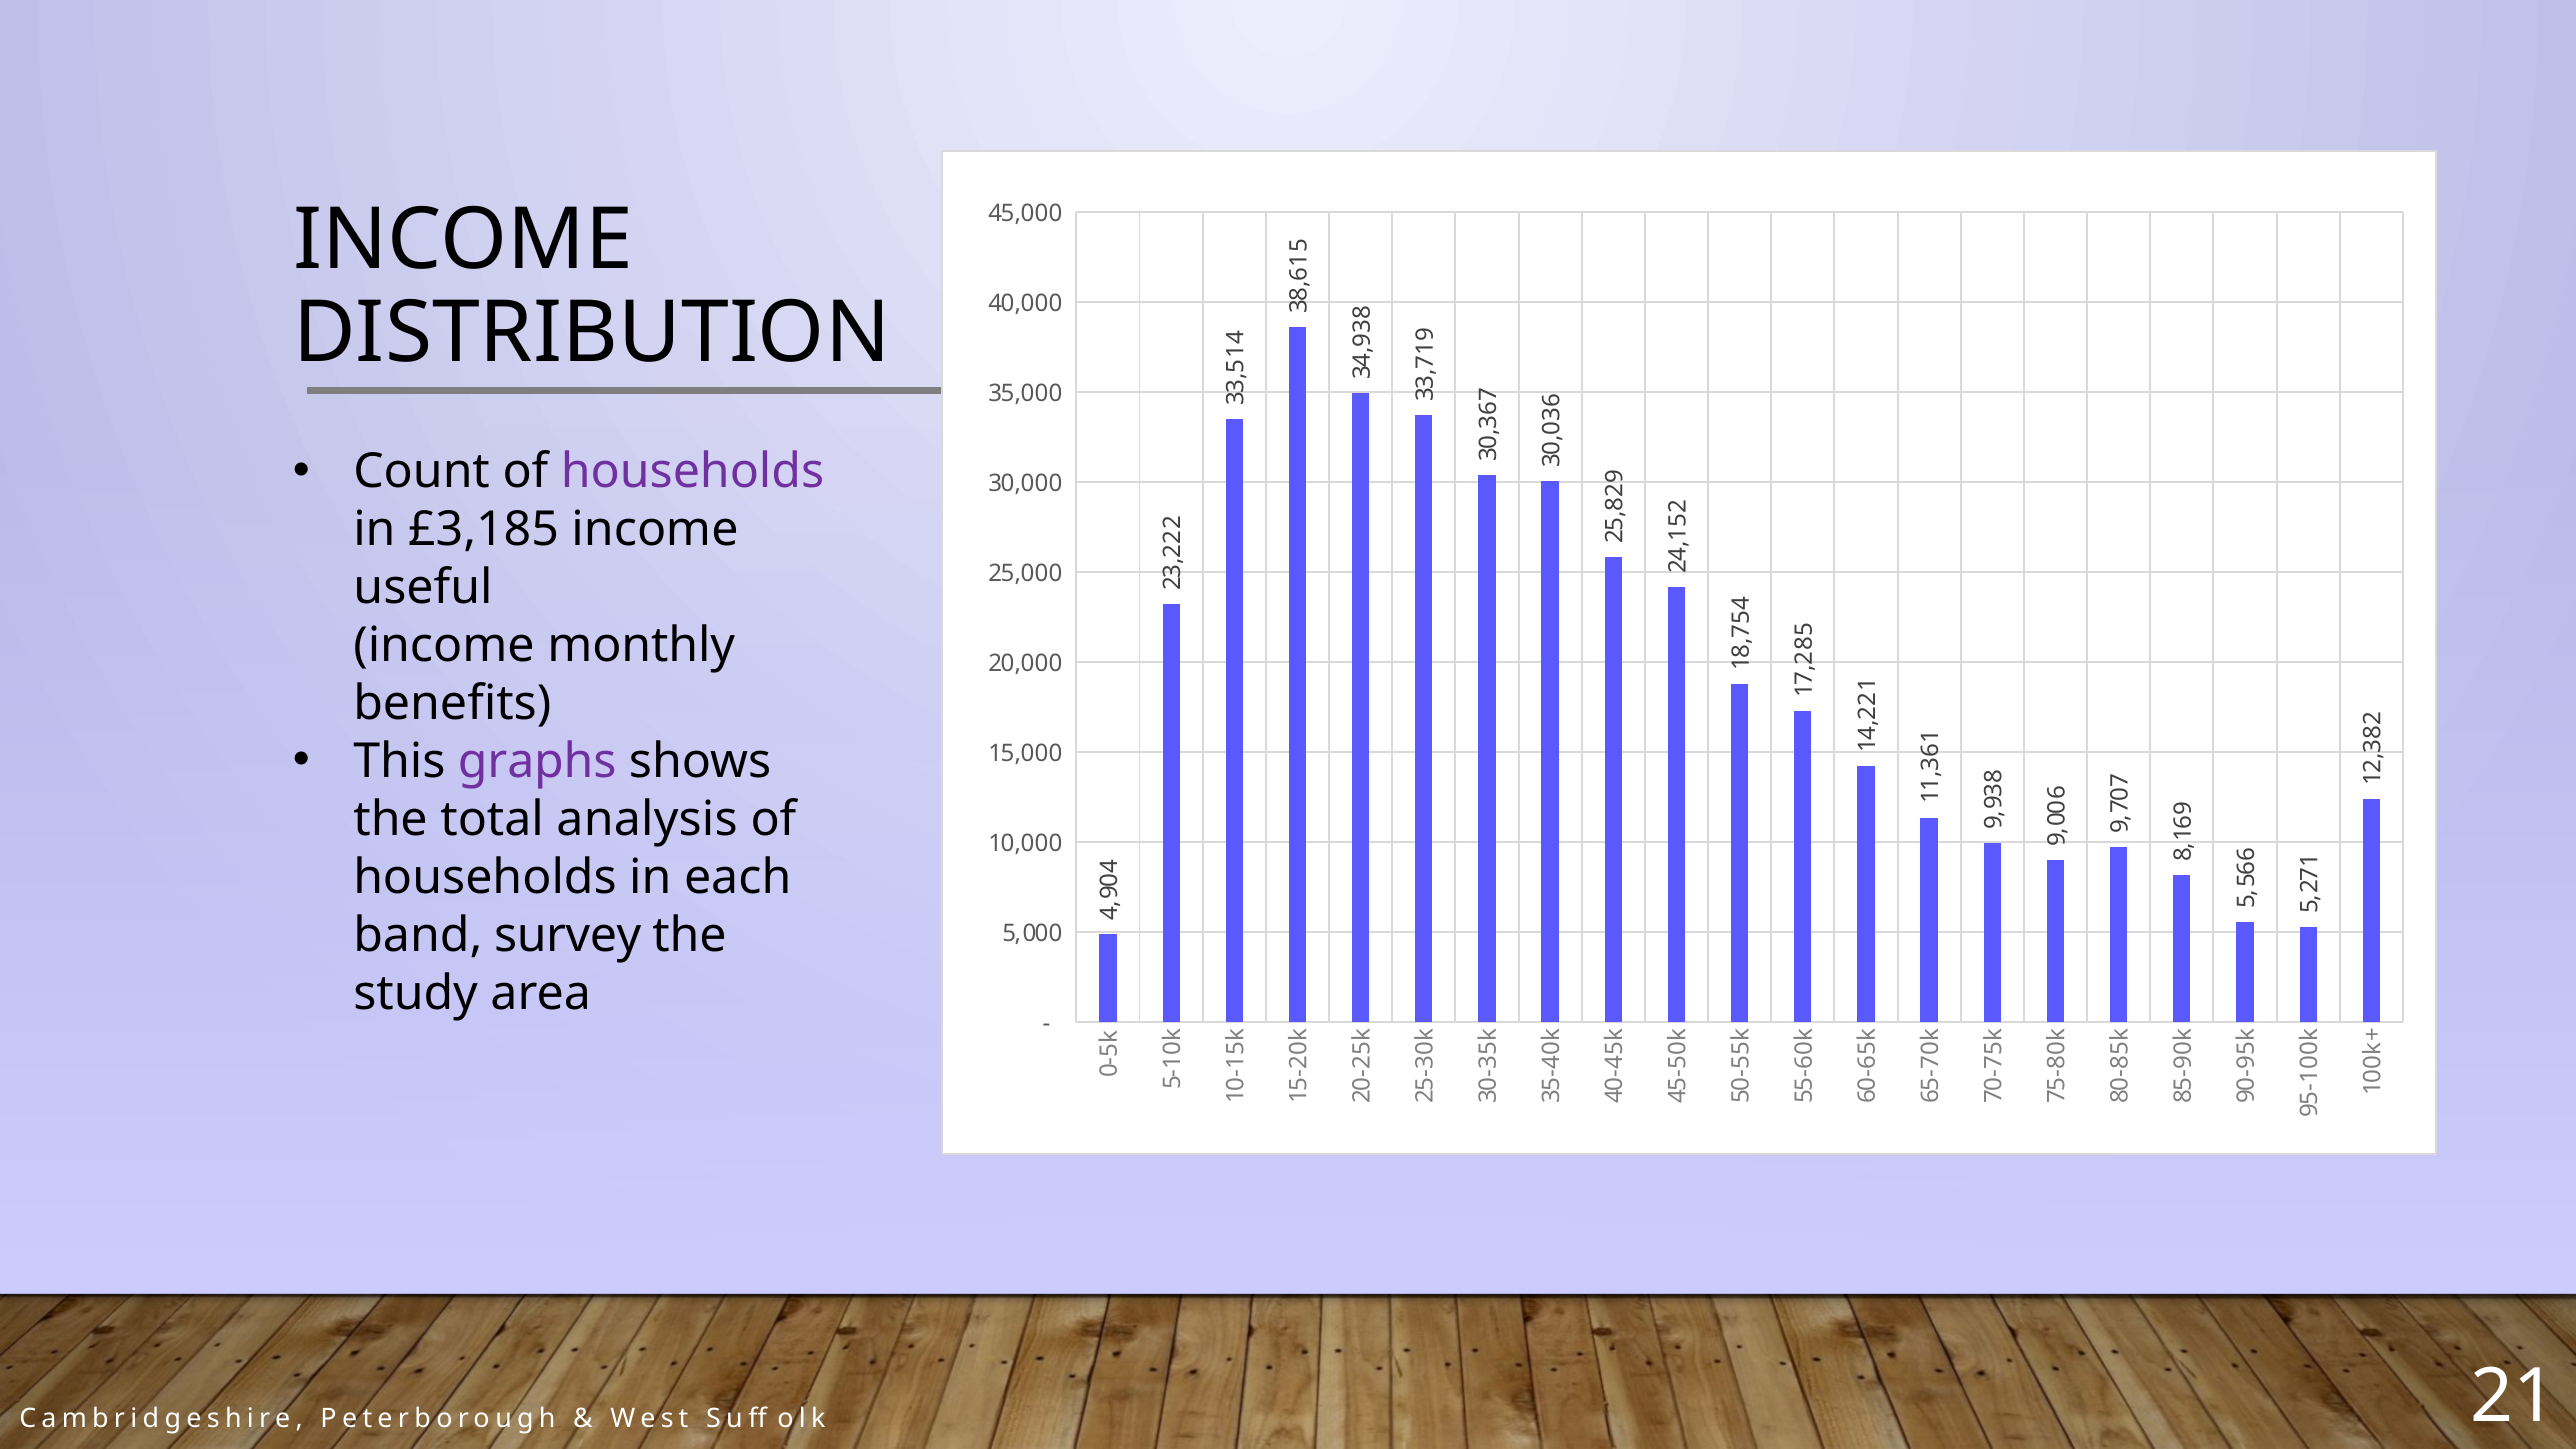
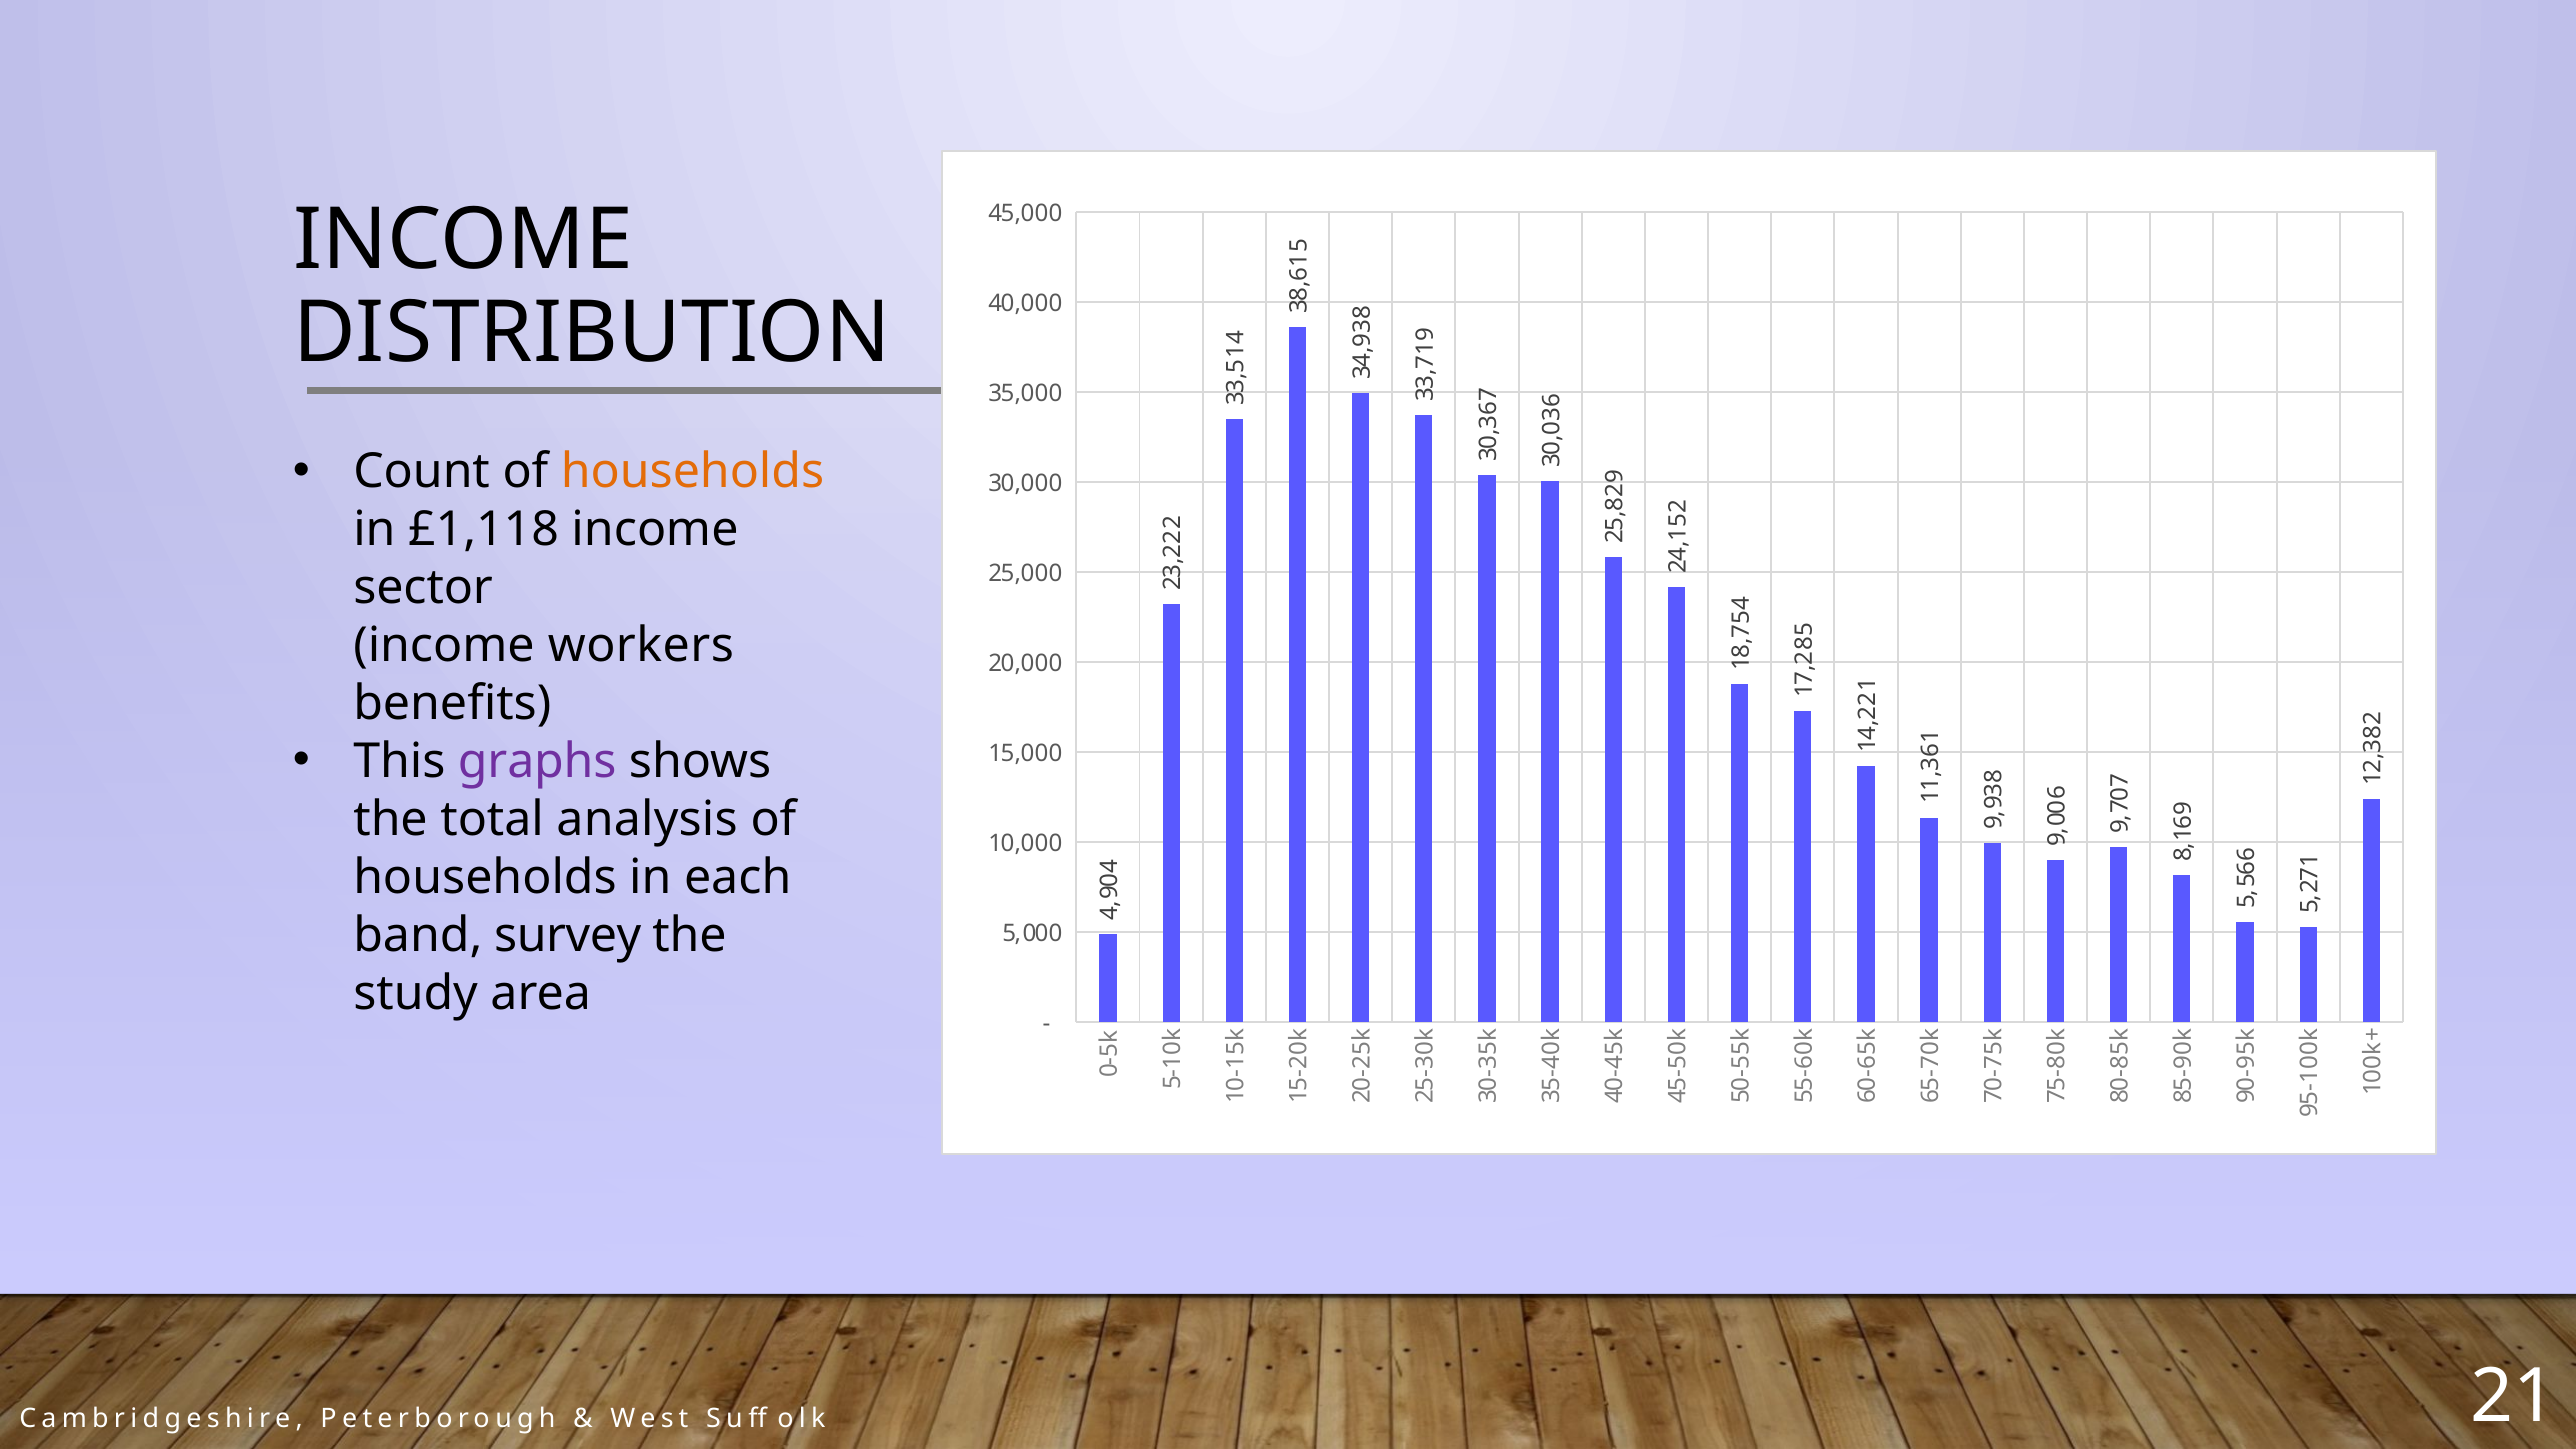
households at (693, 472) colour: purple -> orange
£3,185: £3,185 -> £1,118
useful: useful -> sector
monthly: monthly -> workers
